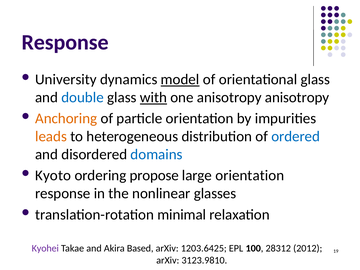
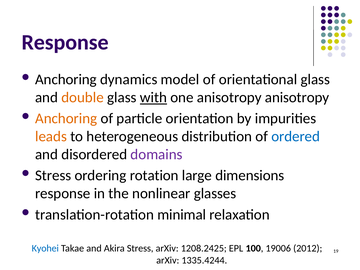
University at (66, 80): University -> Anchoring
model underline: present -> none
double colour: blue -> orange
domains colour: blue -> purple
Kyoto at (53, 176): Kyoto -> Stress
propose: propose -> rotation
large orientation: orientation -> dimensions
Kyohei colour: purple -> blue
Akira Based: Based -> Stress
1203.6425: 1203.6425 -> 1208.2425
28312: 28312 -> 19006
3123.9810: 3123.9810 -> 1335.4244
